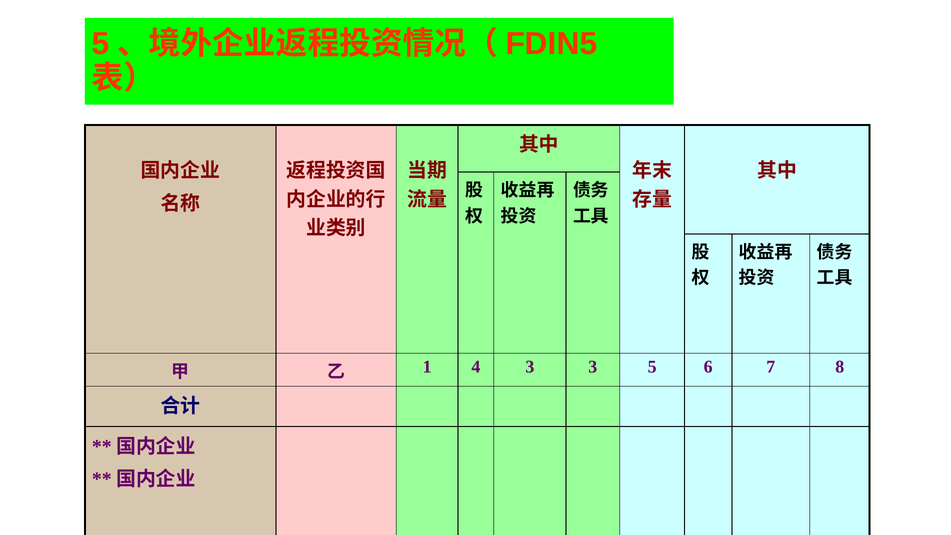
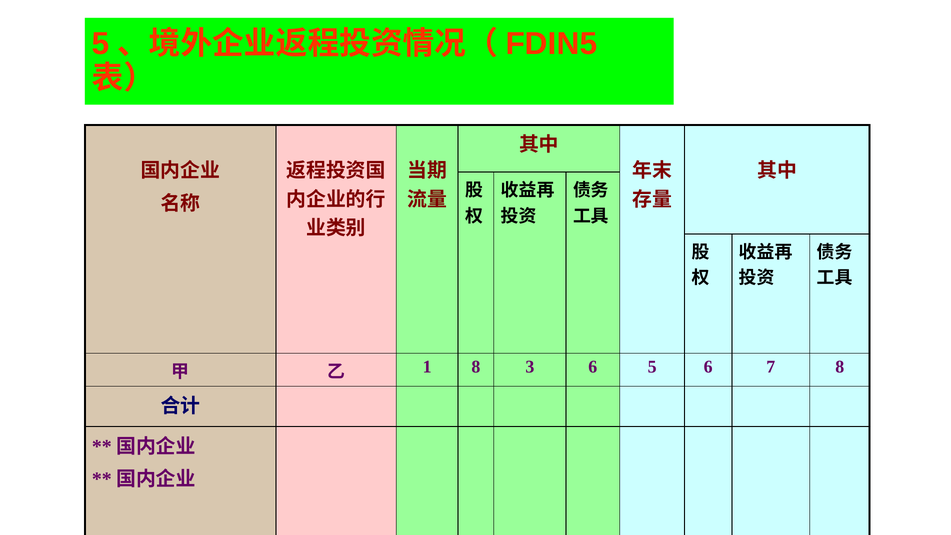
1 4: 4 -> 8
3 3: 3 -> 6
